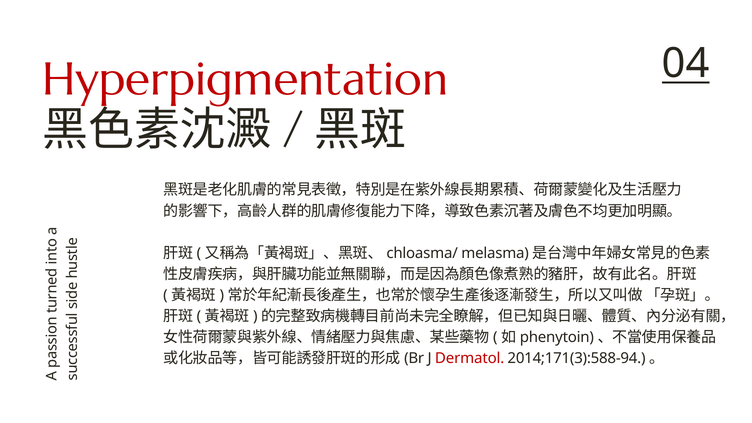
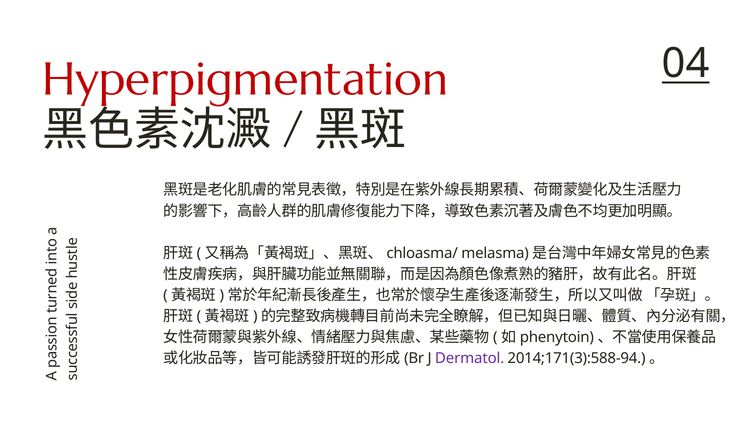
Dermatol colour: red -> purple
